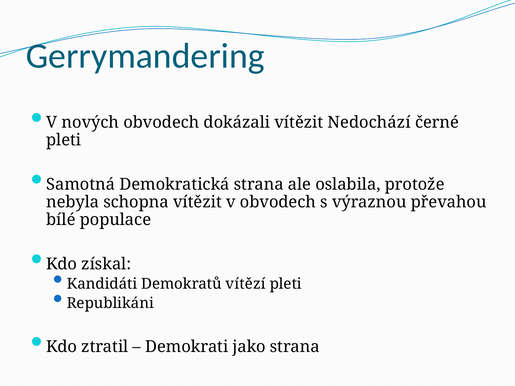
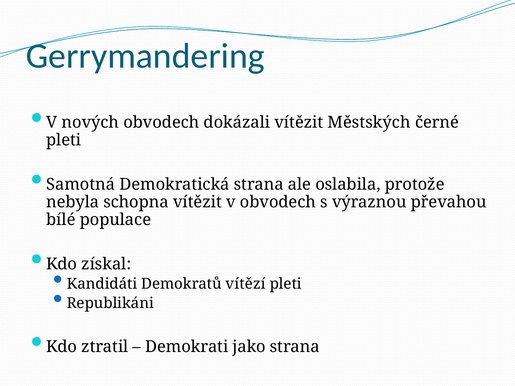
Nedochází: Nedochází -> Městských
